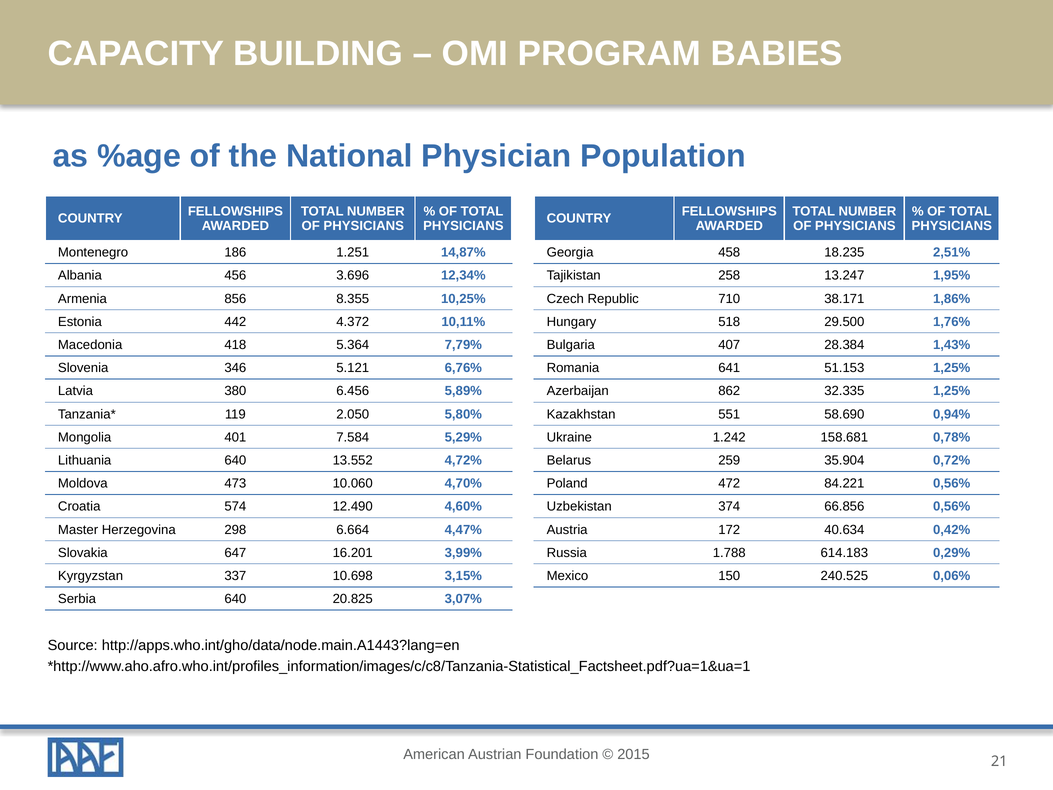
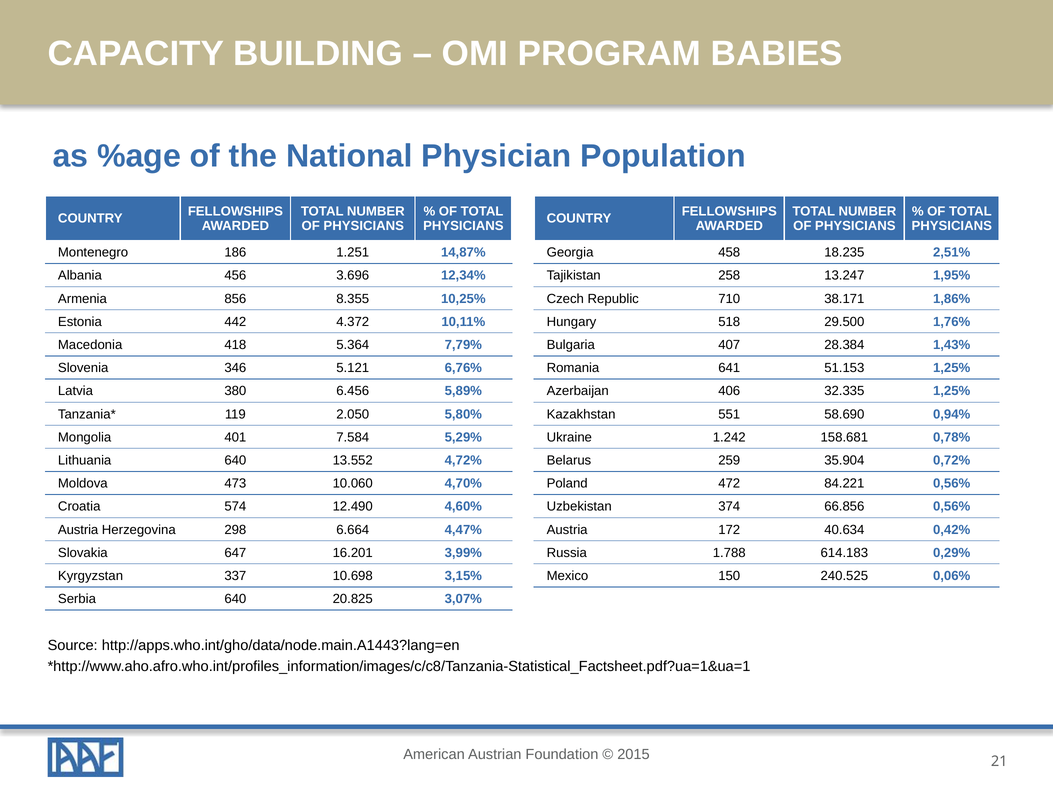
862: 862 -> 406
Master at (78, 530): Master -> Austria
